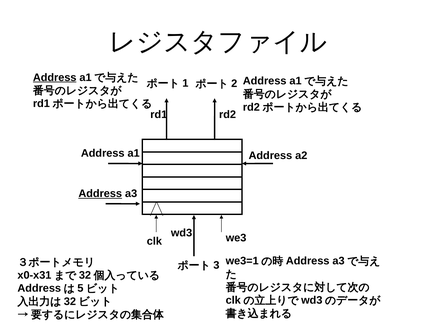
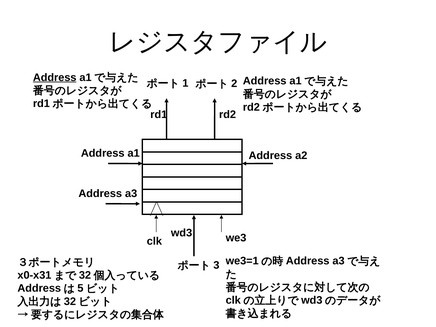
Address at (100, 194) underline: present -> none
